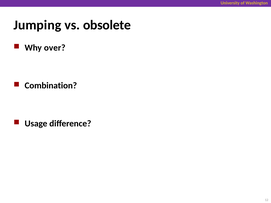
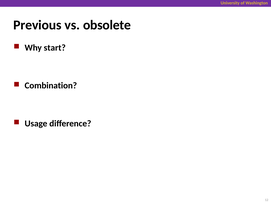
Jumping: Jumping -> Previous
over: over -> start
